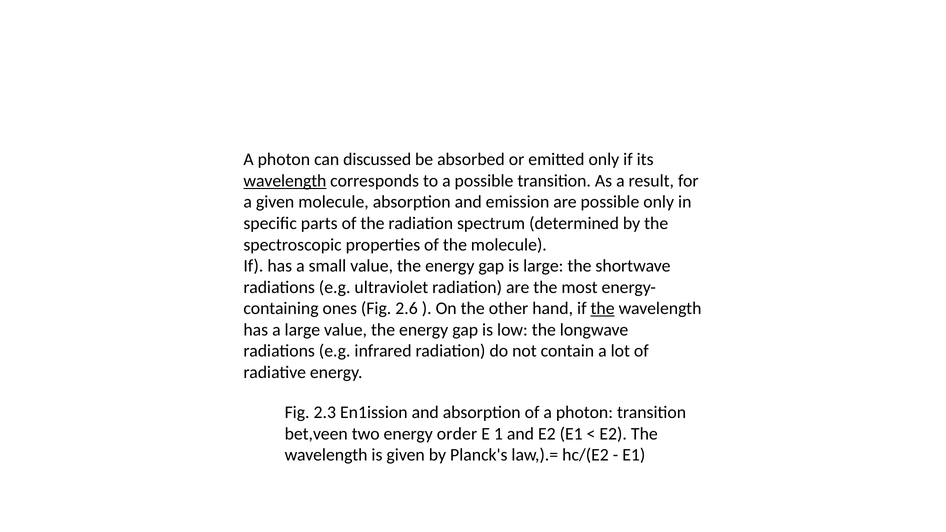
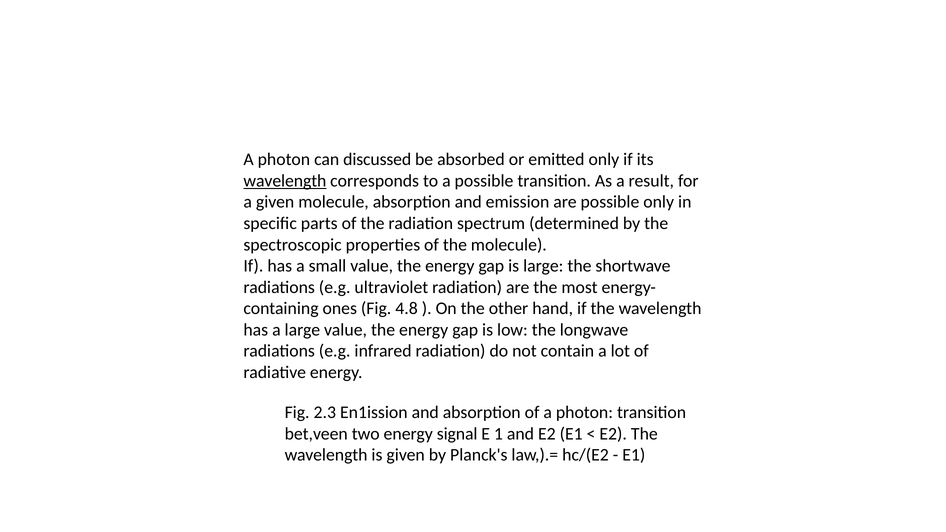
2.6: 2.6 -> 4.8
the at (603, 309) underline: present -> none
order: order -> signal
